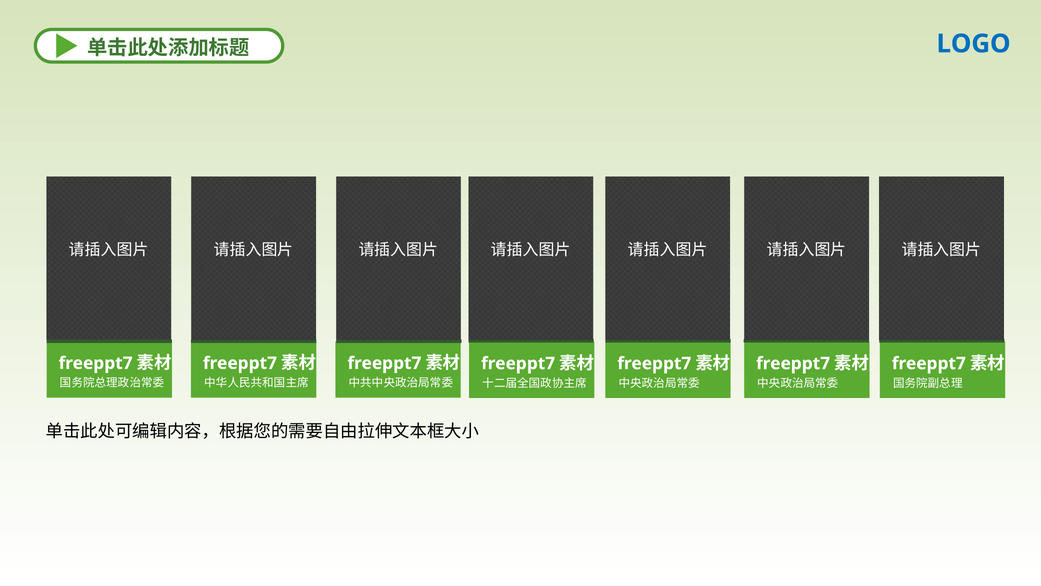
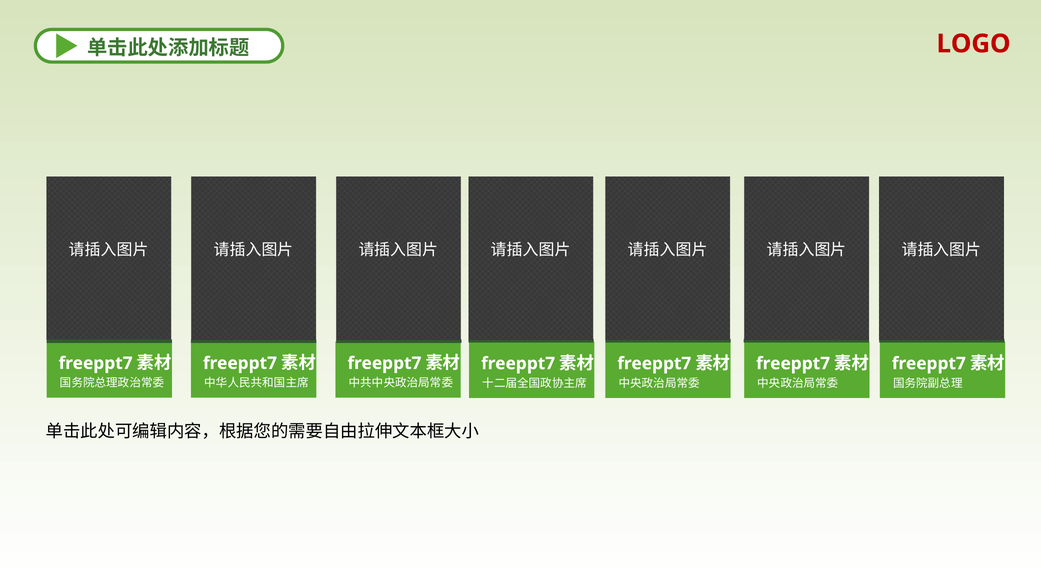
LOGO colour: blue -> red
